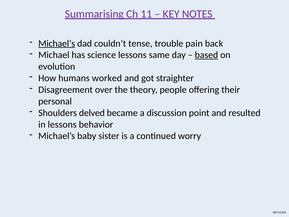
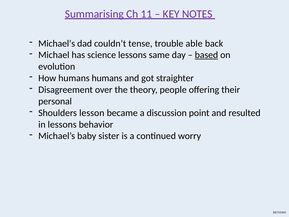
Michael’s at (57, 43) underline: present -> none
pain: pain -> able
humans worked: worked -> humans
delved: delved -> lesson
